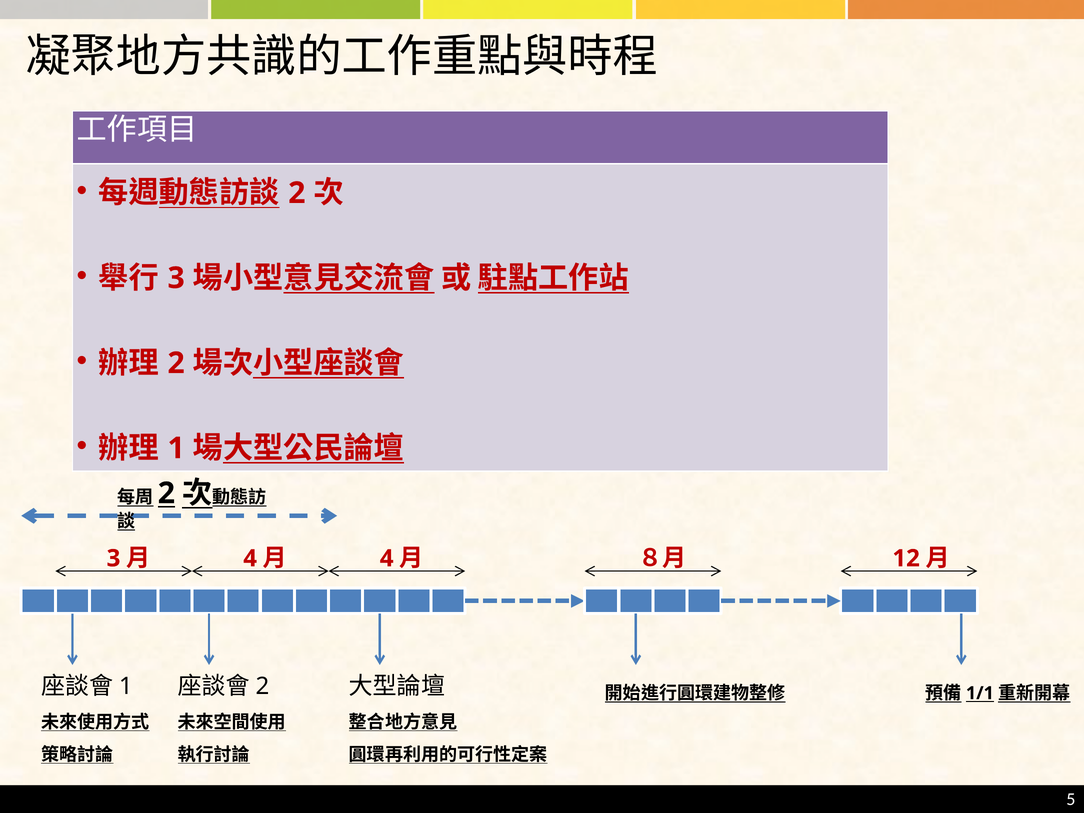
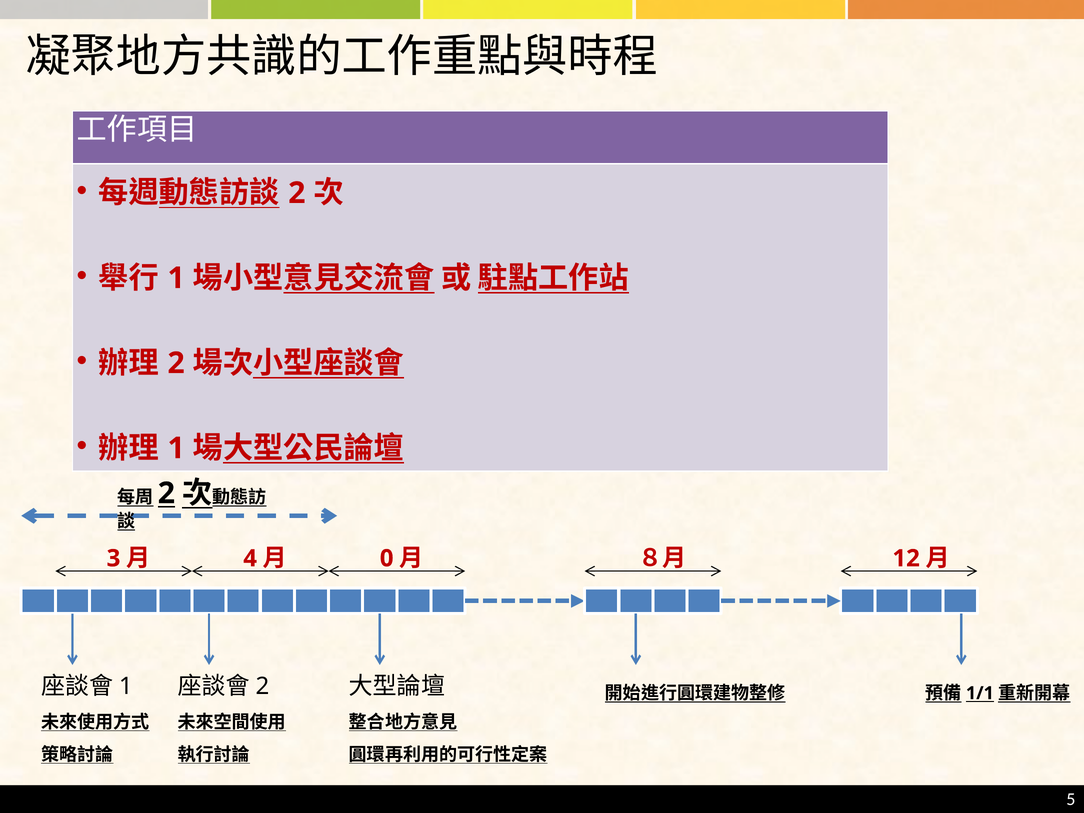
3 at (176, 278): 3 -> 1
4 at (387, 558): 4 -> 0
